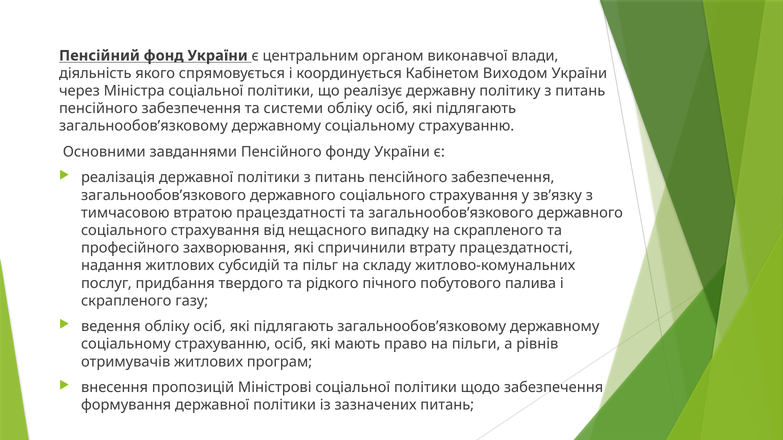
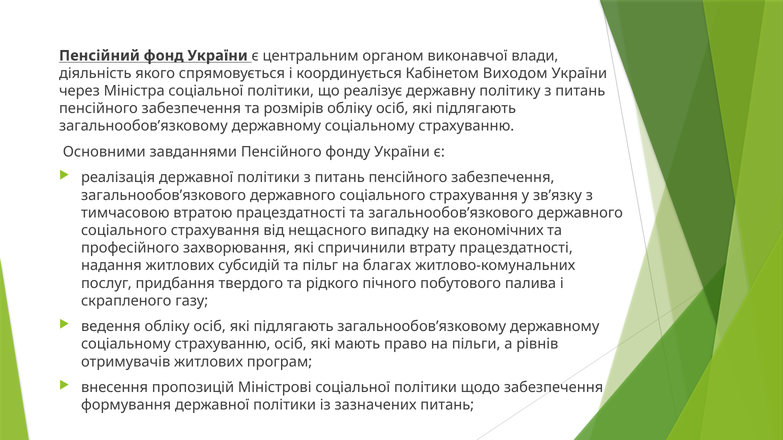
системи: системи -> розмірів
на скрапленого: скрапленого -> економічних
складу: складу -> благах
